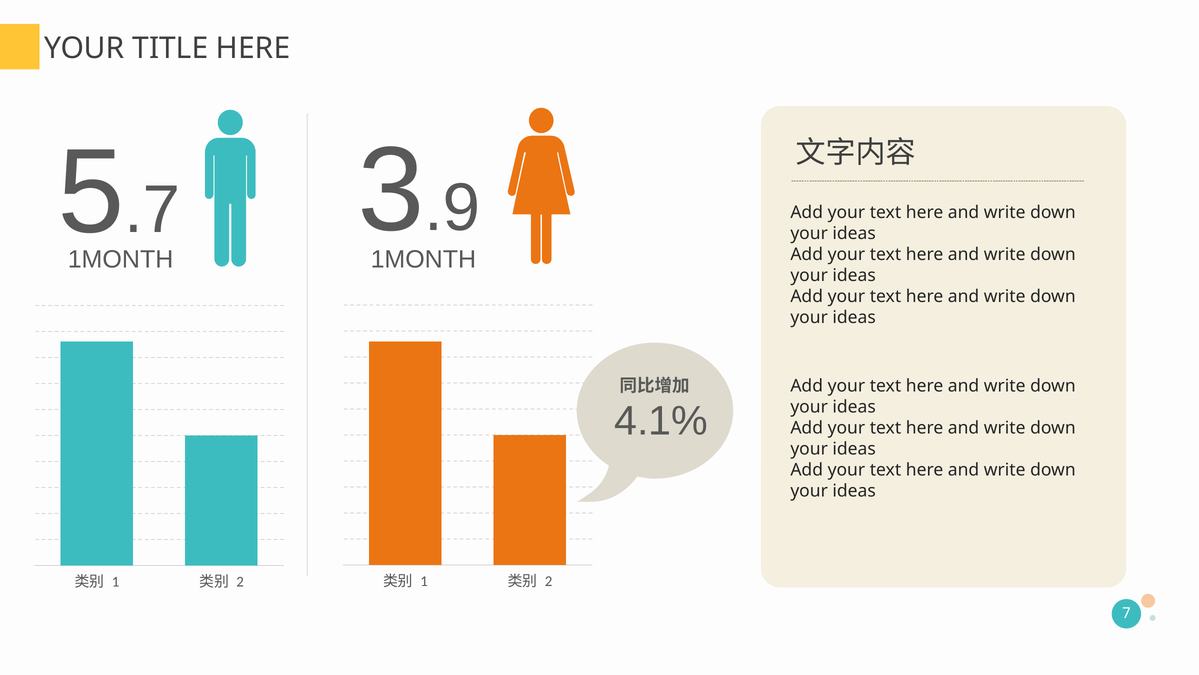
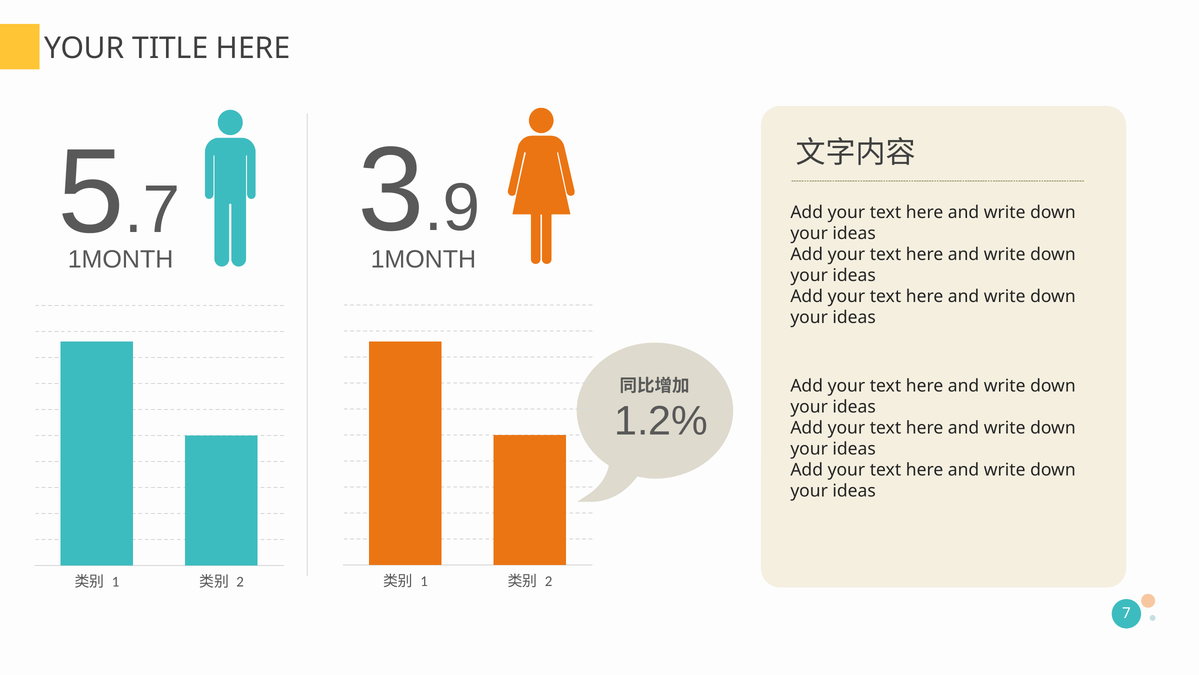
4.1%: 4.1% -> 1.2%
